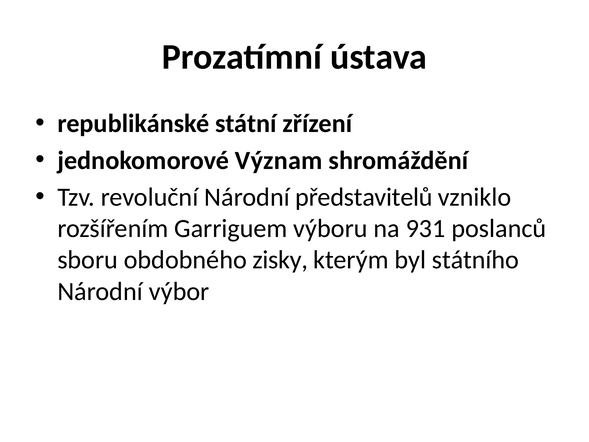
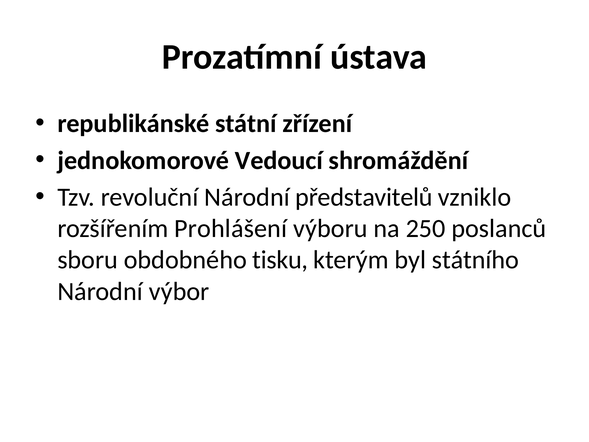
Význam: Význam -> Vedoucí
Garriguem: Garriguem -> Prohlášení
931: 931 -> 250
zisky: zisky -> tisku
